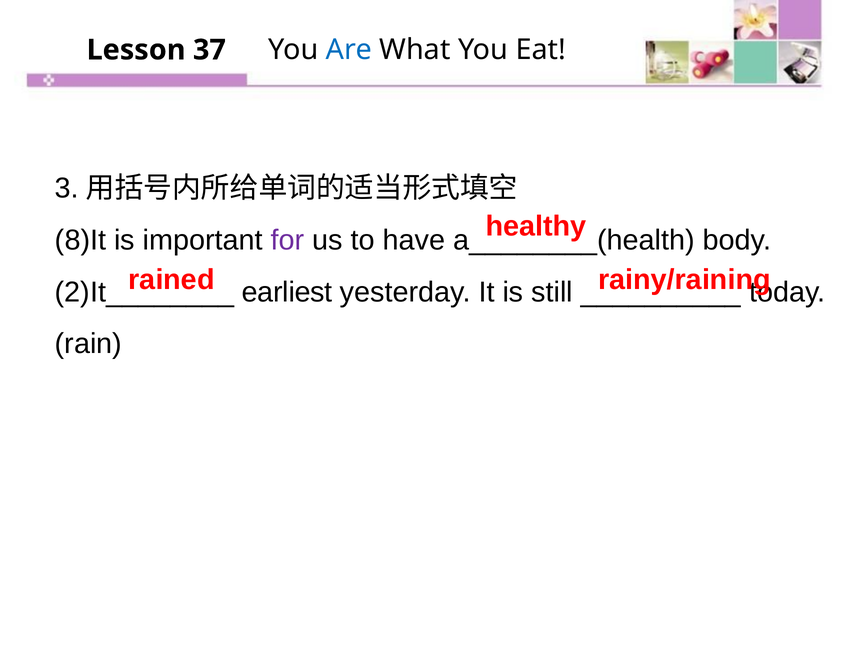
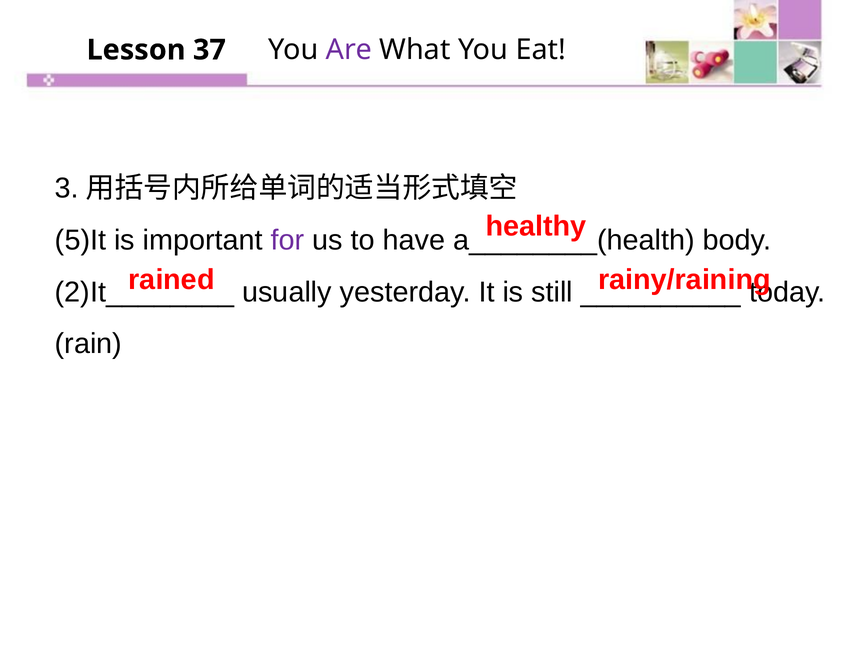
Are colour: blue -> purple
8)It: 8)It -> 5)It
earliest: earliest -> usually
